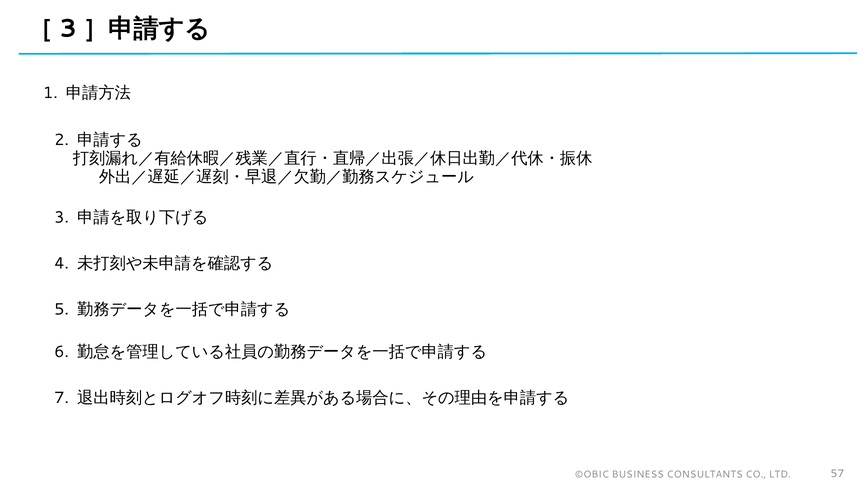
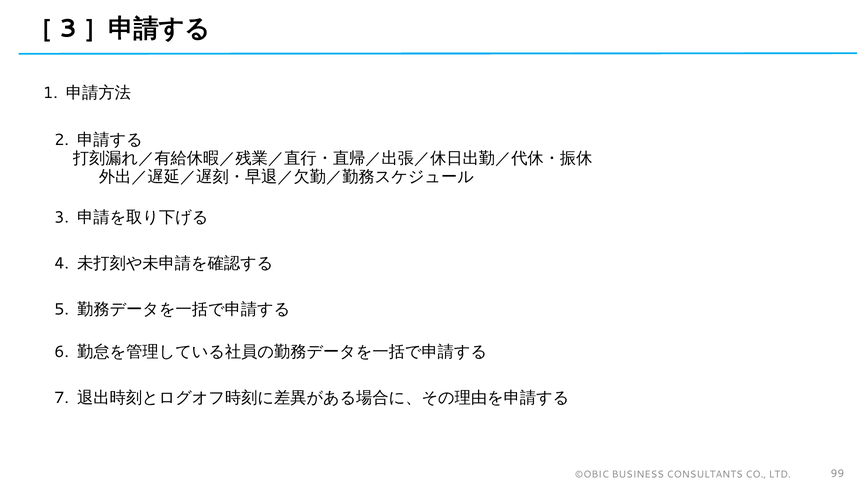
57: 57 -> 99
